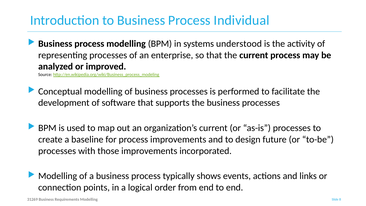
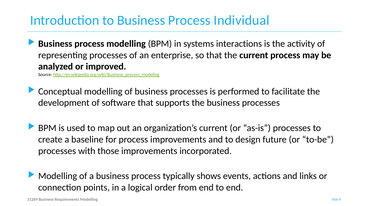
understood: understood -> interactions
